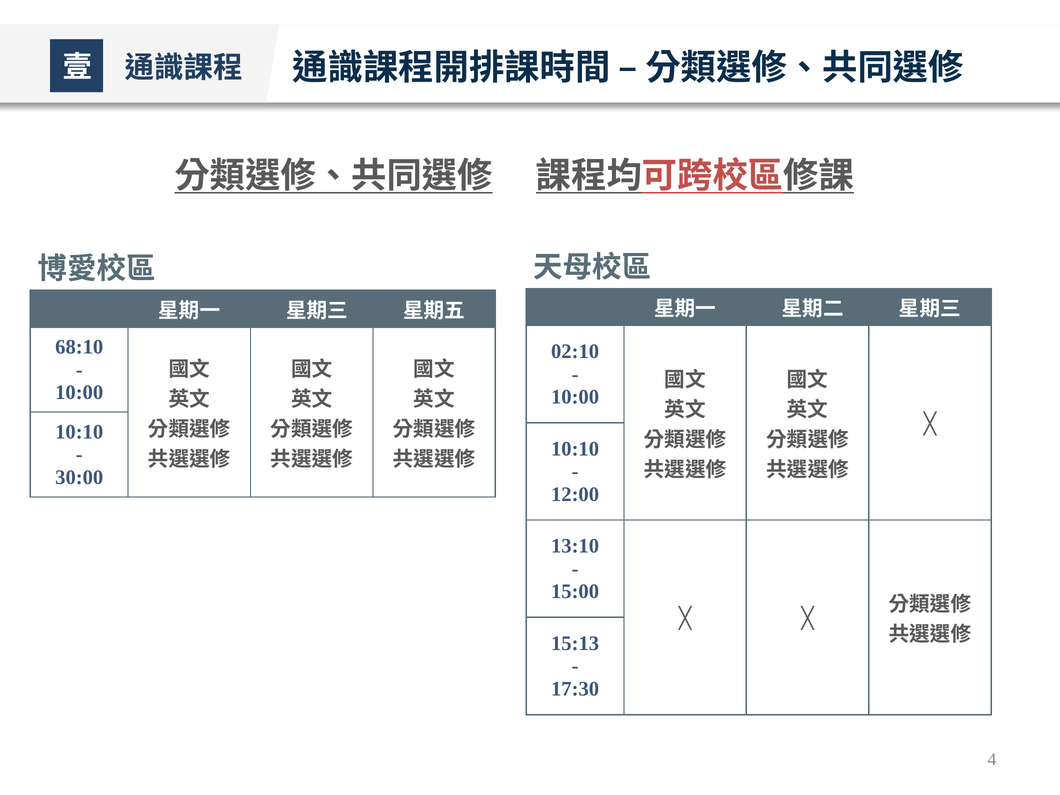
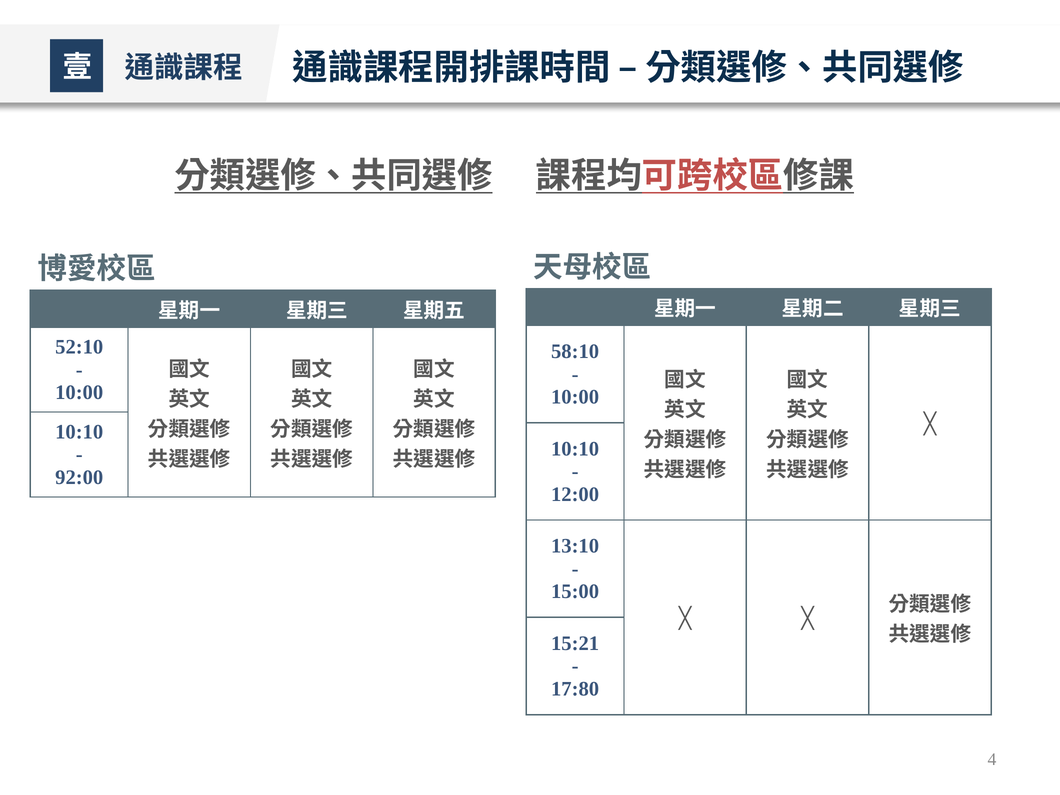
68:10: 68:10 -> 52:10
02:10: 02:10 -> 58:10
30:00: 30:00 -> 92:00
15:13: 15:13 -> 15:21
17:30: 17:30 -> 17:80
